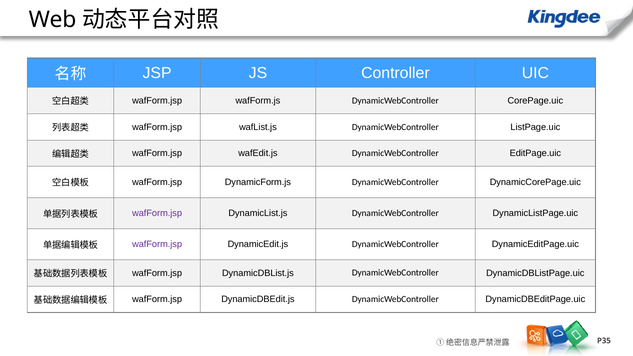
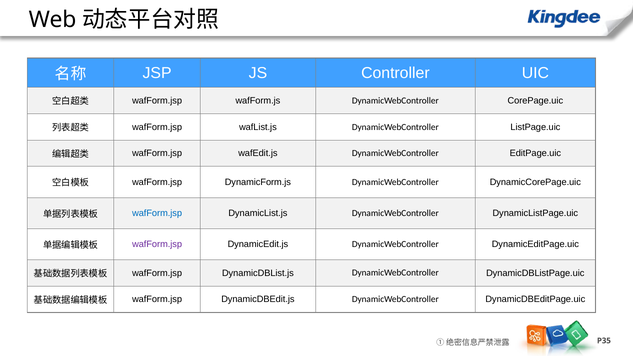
wafForm.jsp at (157, 213) colour: purple -> blue
